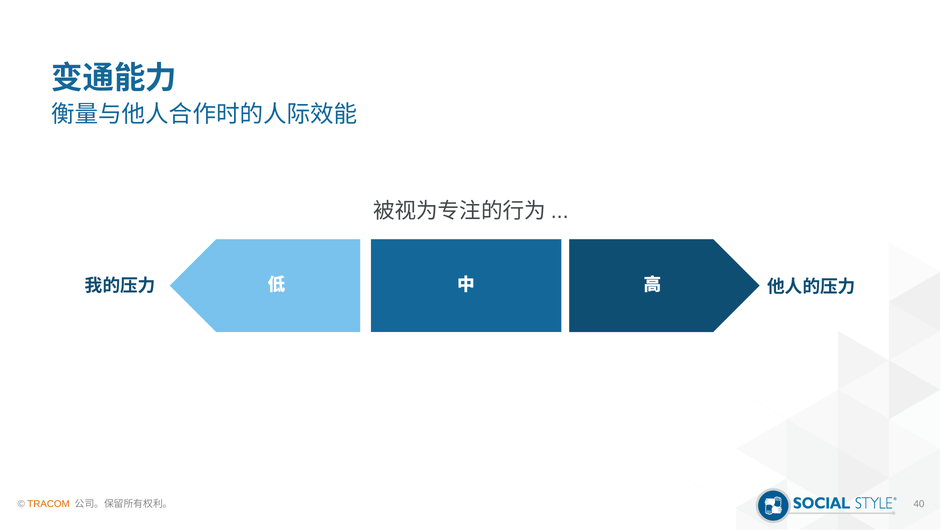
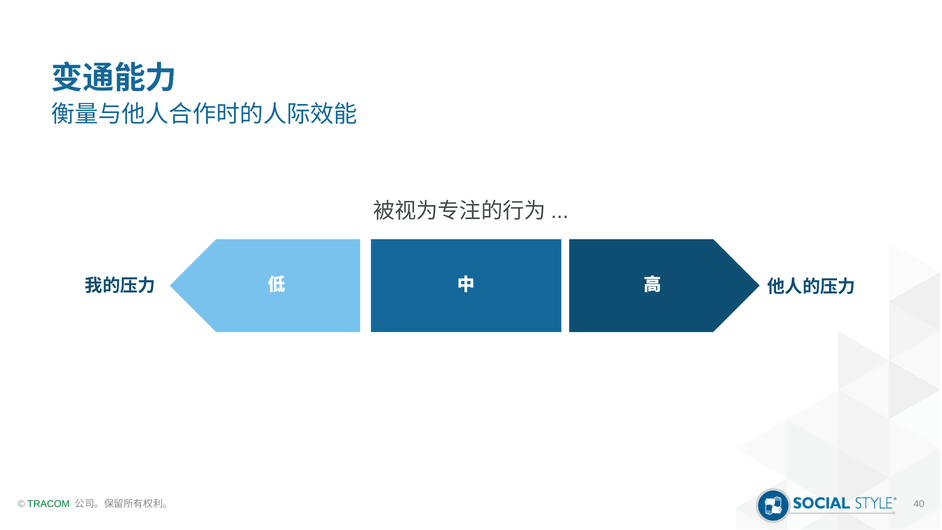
TRACOM colour: orange -> green
